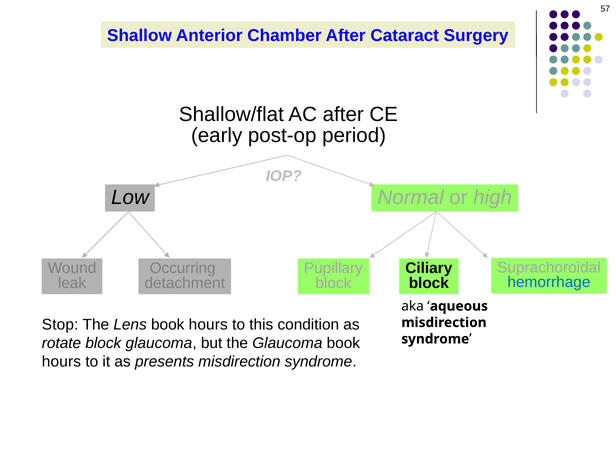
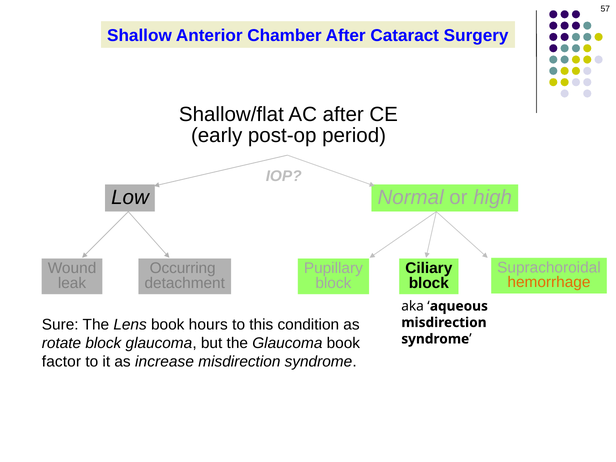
hemorrhage colour: blue -> orange
Stop: Stop -> Sure
hours at (61, 362): hours -> factor
presents: presents -> increase
